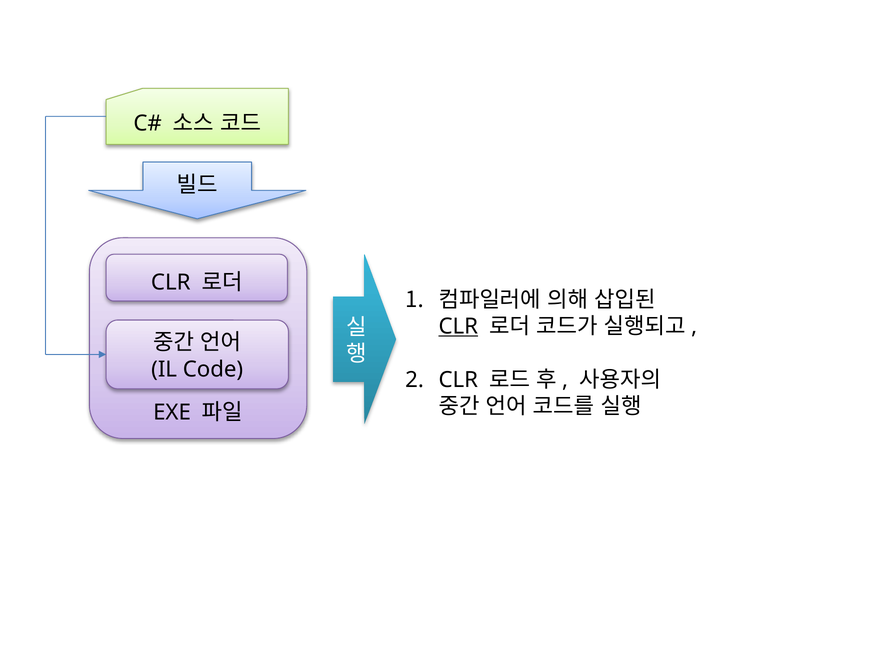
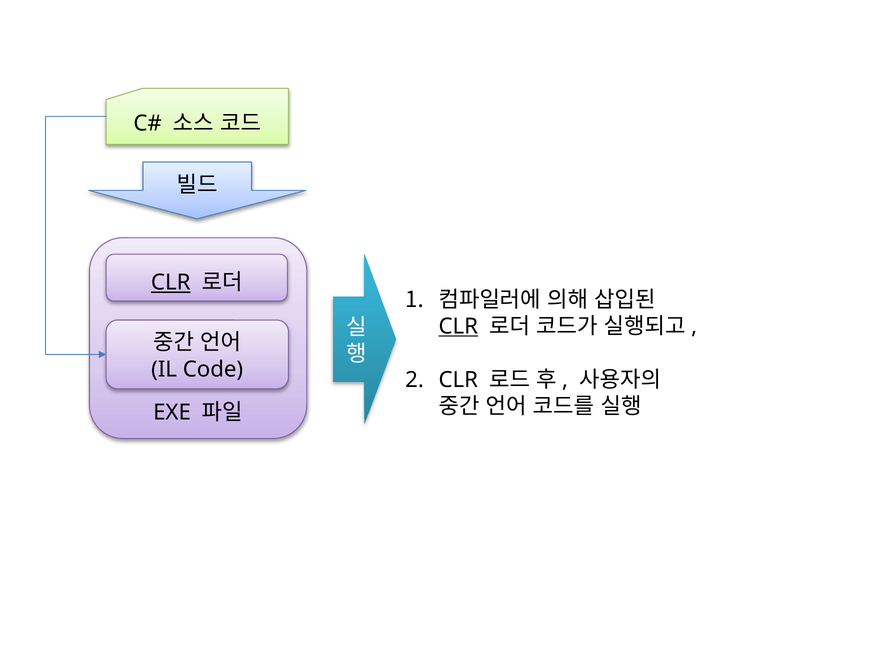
CLR at (171, 283) underline: none -> present
